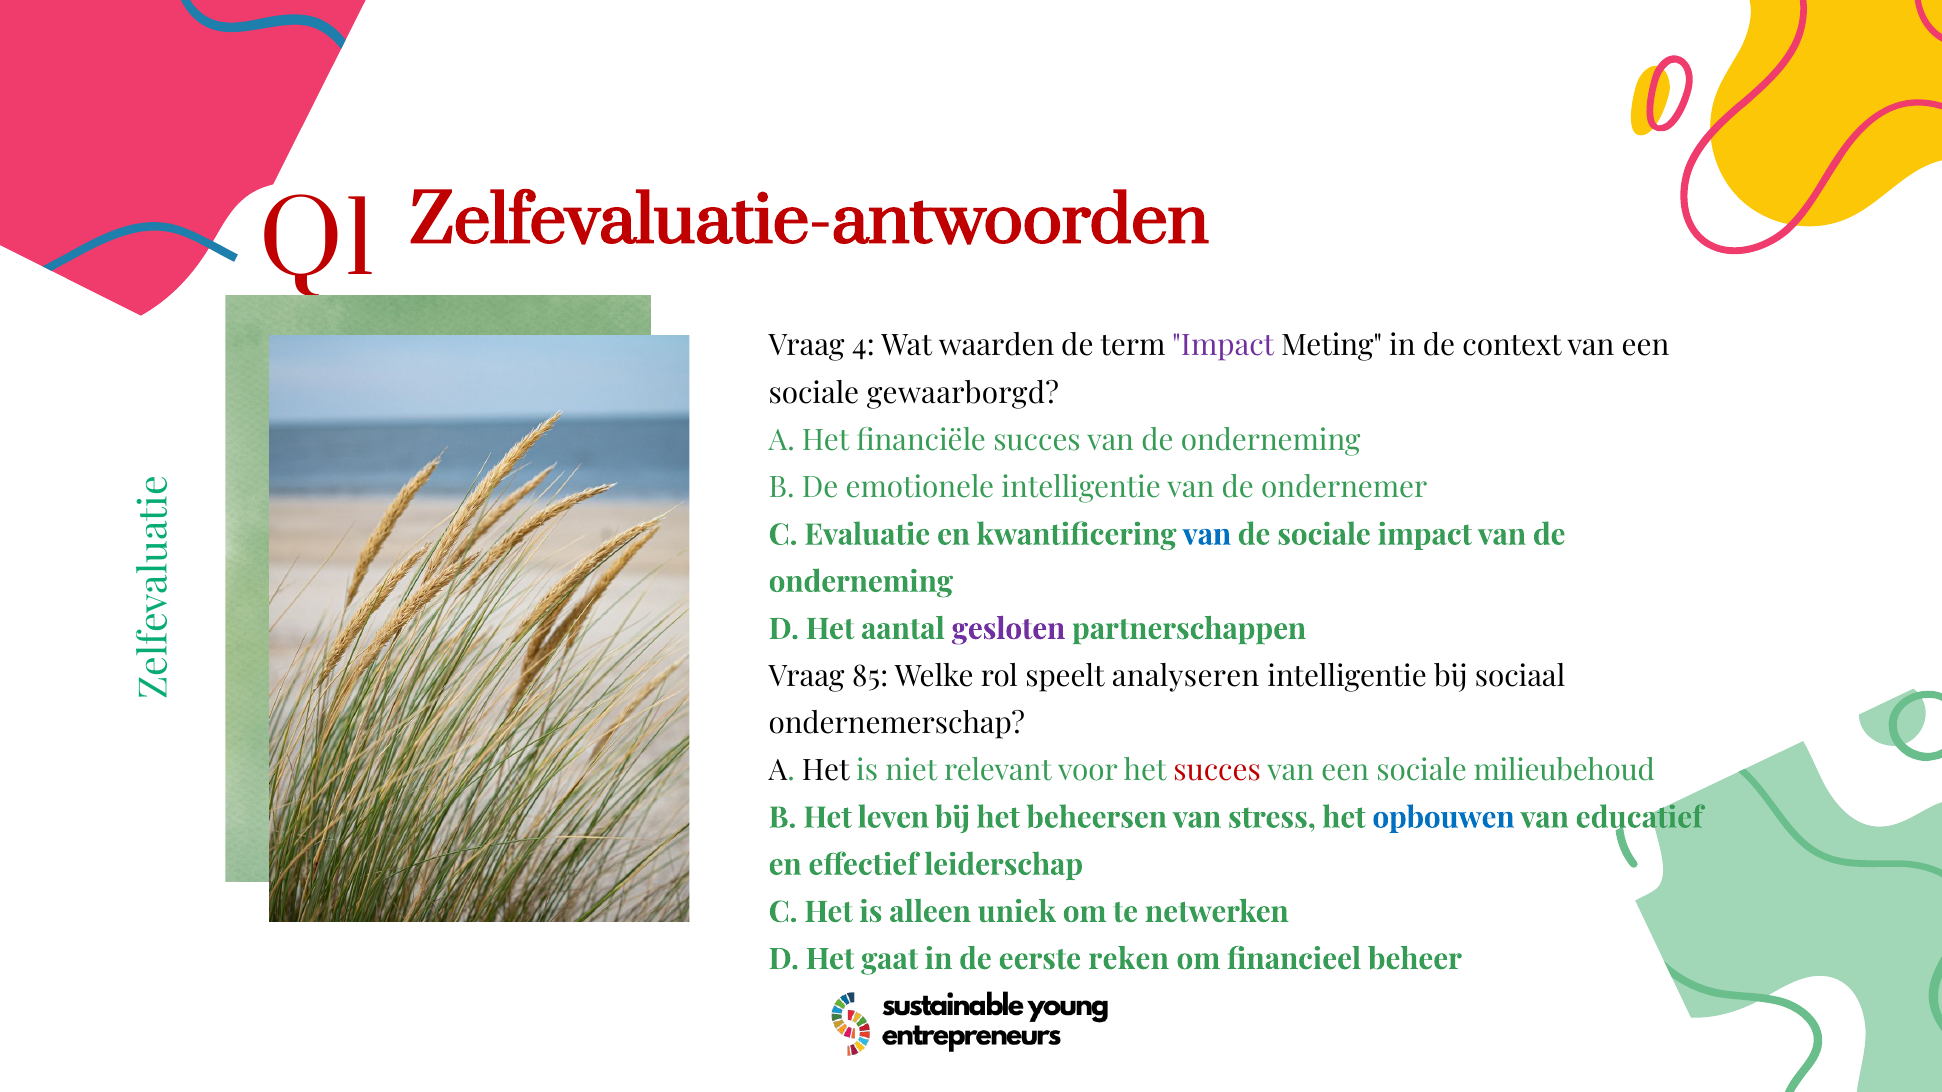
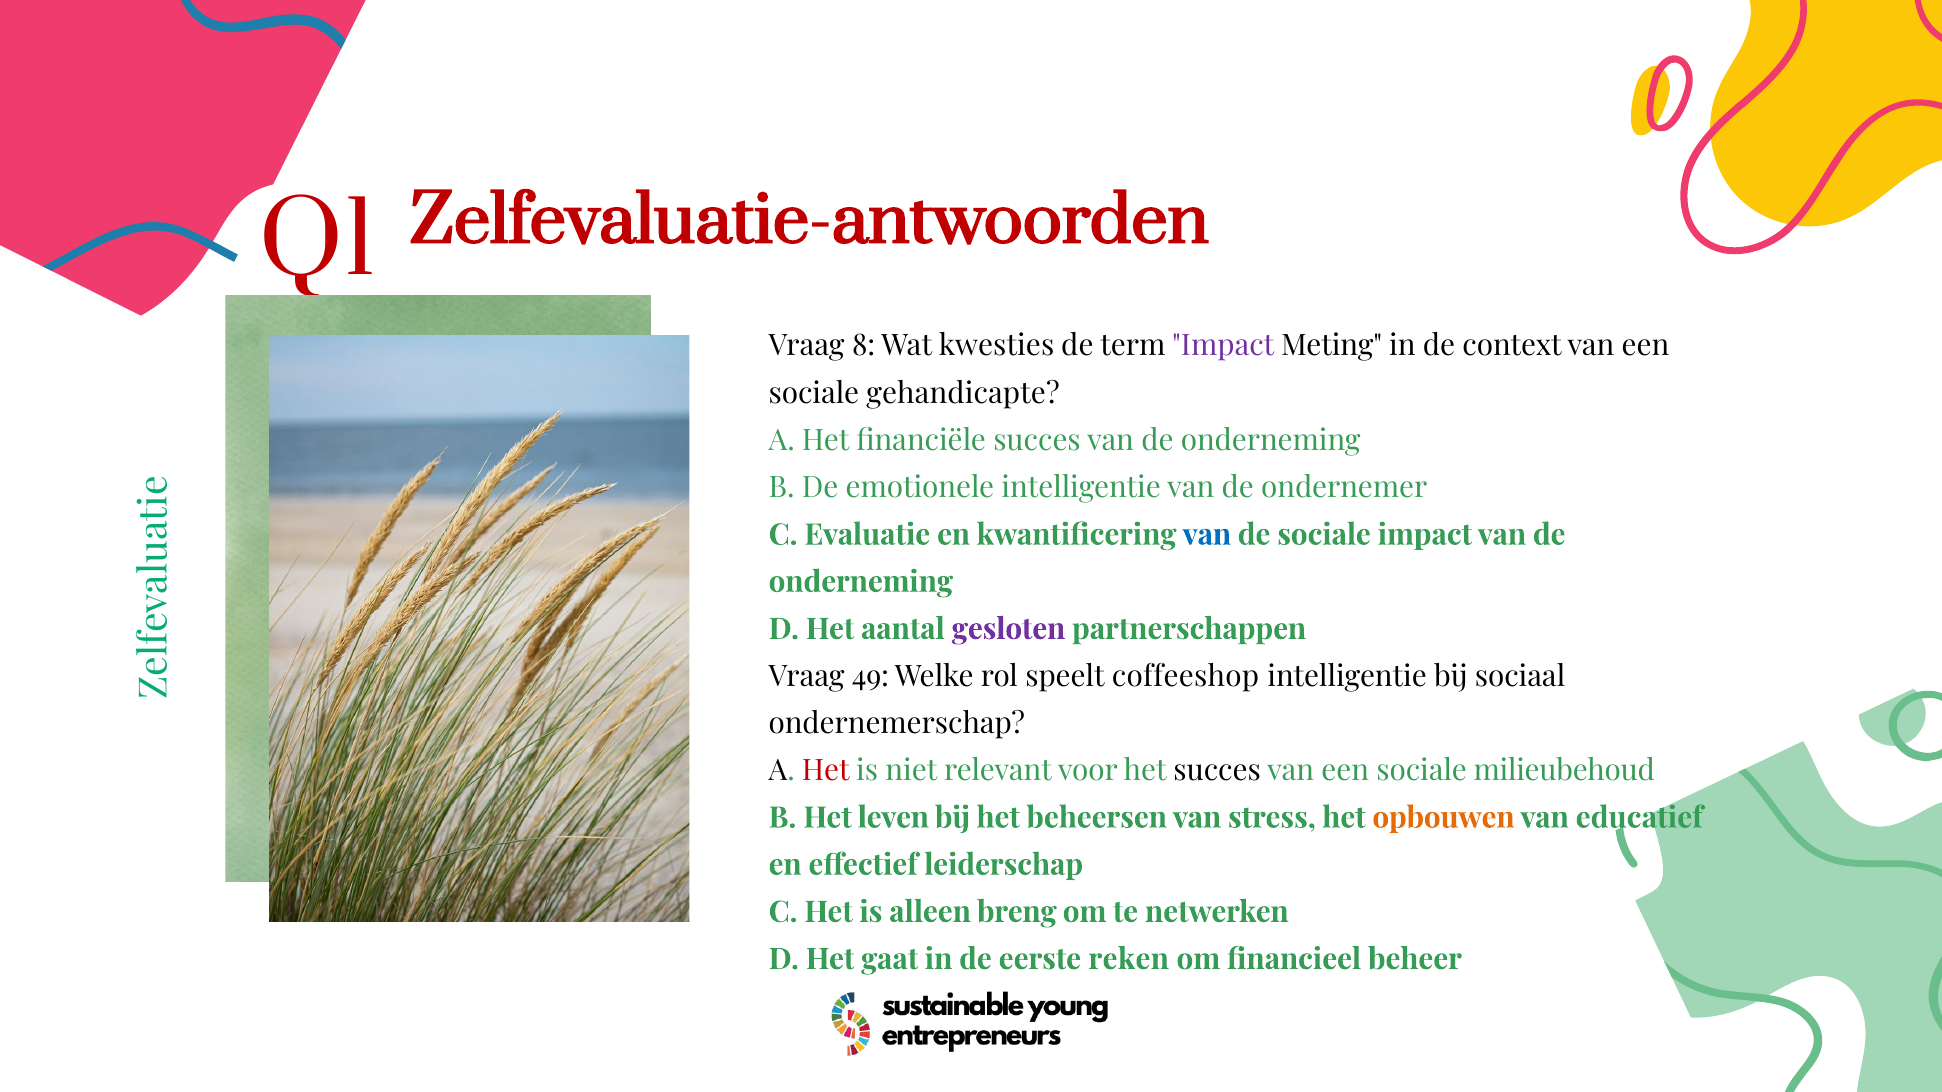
4: 4 -> 8
waarden: waarden -> kwesties
gewaarborgd: gewaarborgd -> gehandicapte
85: 85 -> 49
analyseren: analyseren -> coffeeshop
Het at (826, 771) colour: black -> red
succes at (1217, 771) colour: red -> black
opbouwen colour: blue -> orange
uniek: uniek -> breng
